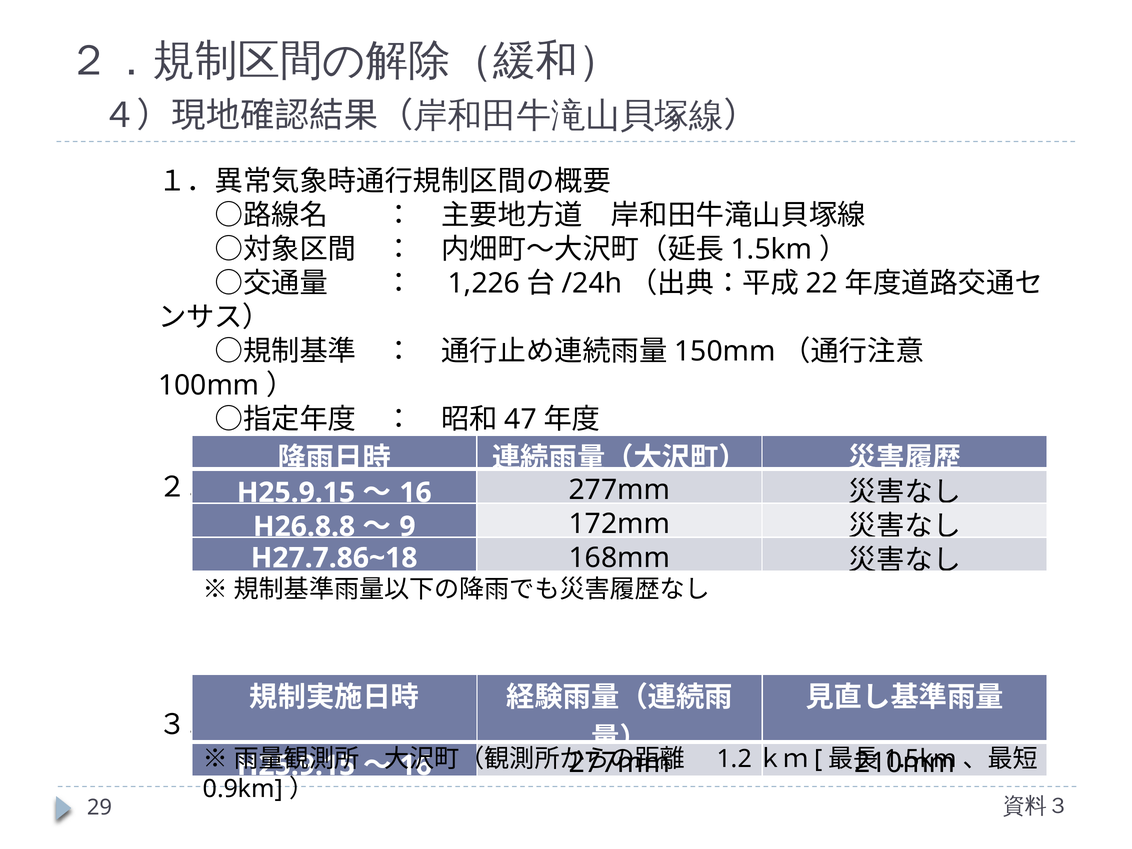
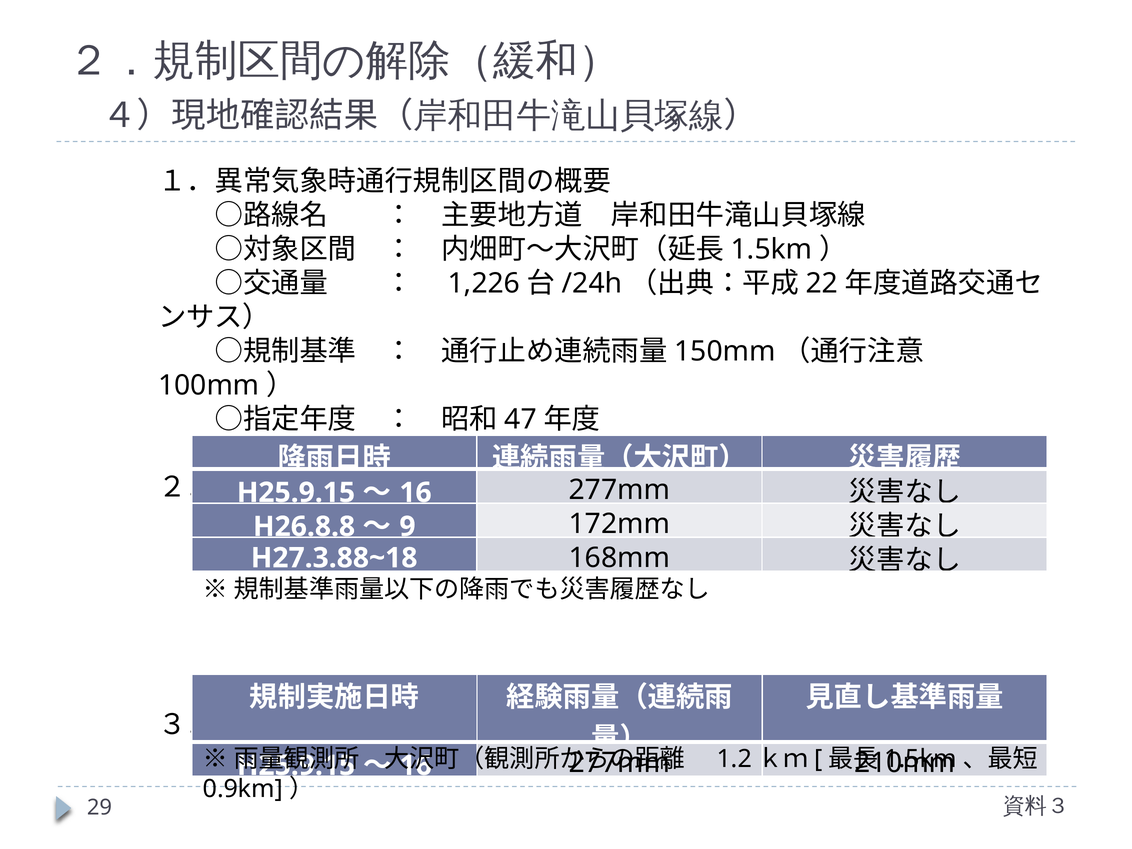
H27.7.86~18: H27.7.86~18 -> H27.3.88~18
